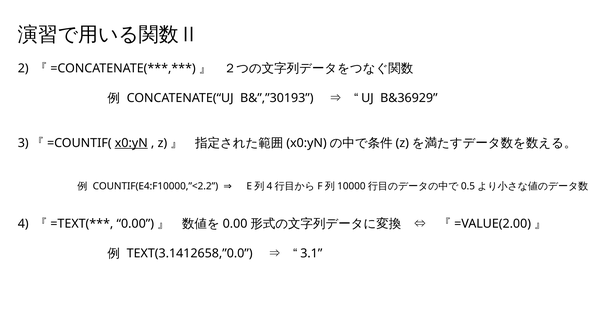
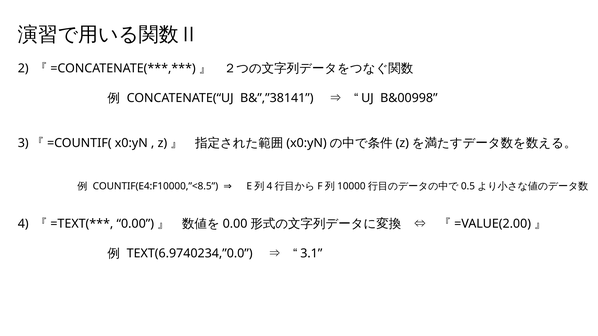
B&”,”30193: B&”,”30193 -> B&”,”38141
B&36929: B&36929 -> B&00998
x0:yN underline: present -> none
COUNTIF(E4:F10000,”<2.2: COUNTIF(E4:F10000,”<2.2 -> COUNTIF(E4:F10000,”<8.5
TEXT(3.1412658,”0.0: TEXT(3.1412658,”0.0 -> TEXT(6.9740234,”0.0
